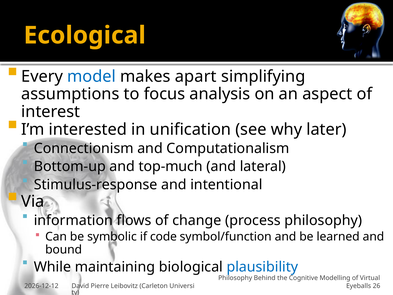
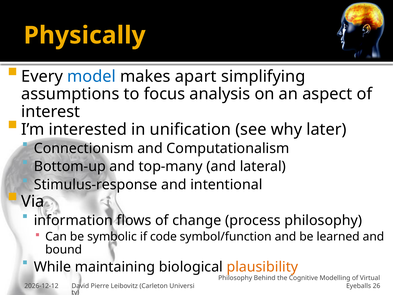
Ecological: Ecological -> Physically
top-much: top-much -> top-many
plausibility colour: blue -> orange
